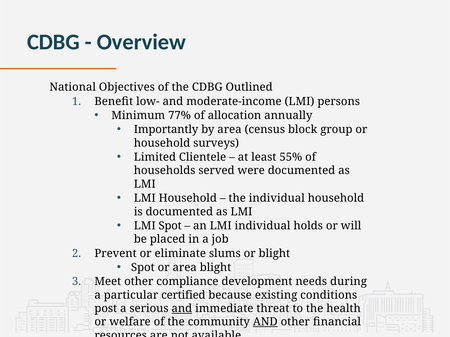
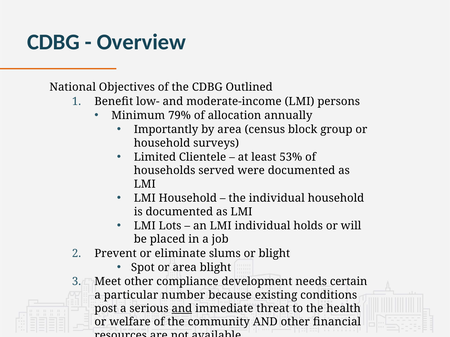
77%: 77% -> 79%
55%: 55% -> 53%
LMI Spot: Spot -> Lots
during: during -> certain
certified: certified -> number
AND at (265, 322) underline: present -> none
